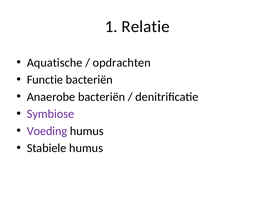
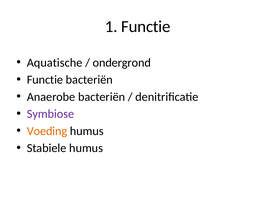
1 Relatie: Relatie -> Functie
opdrachten: opdrachten -> ondergrond
Voeding colour: purple -> orange
